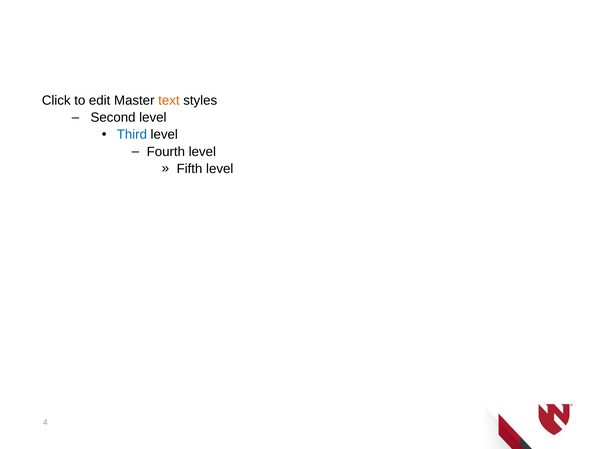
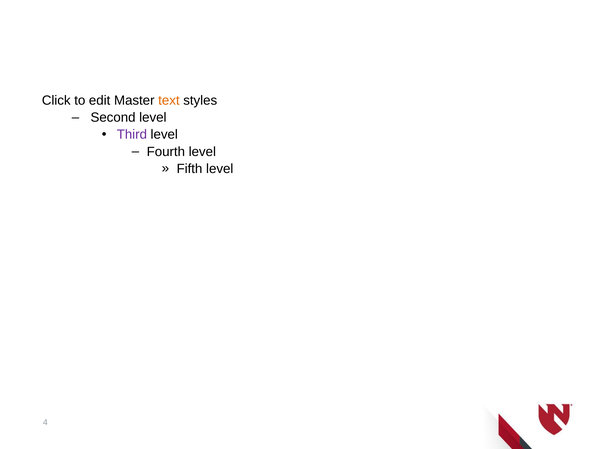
Third colour: blue -> purple
